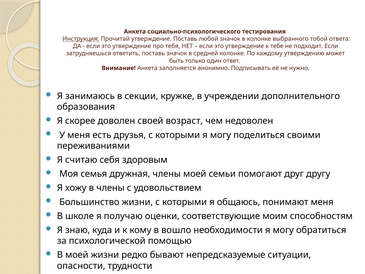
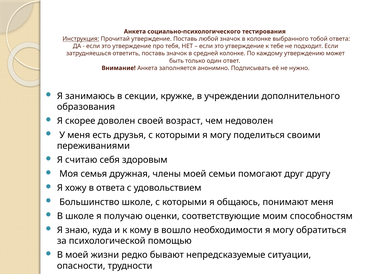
в члены: члены -> ответа
Большинство жизни: жизни -> школе
